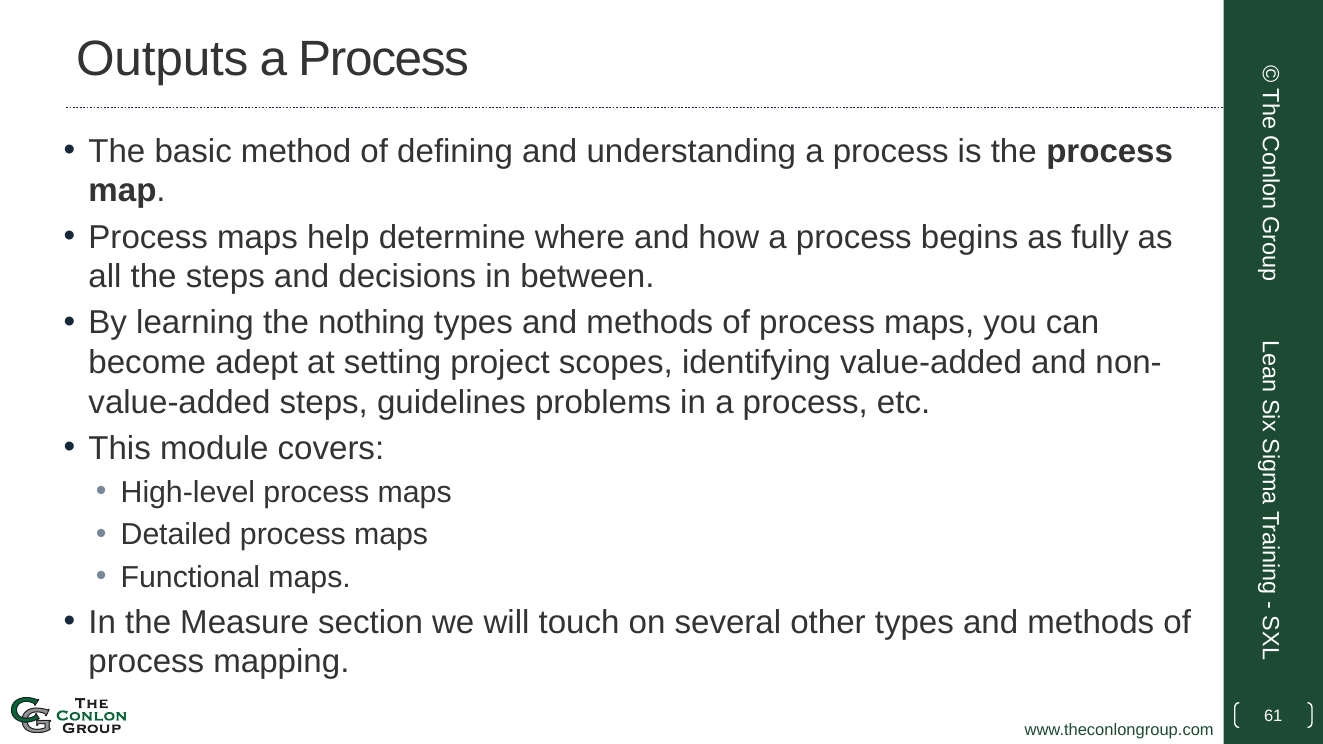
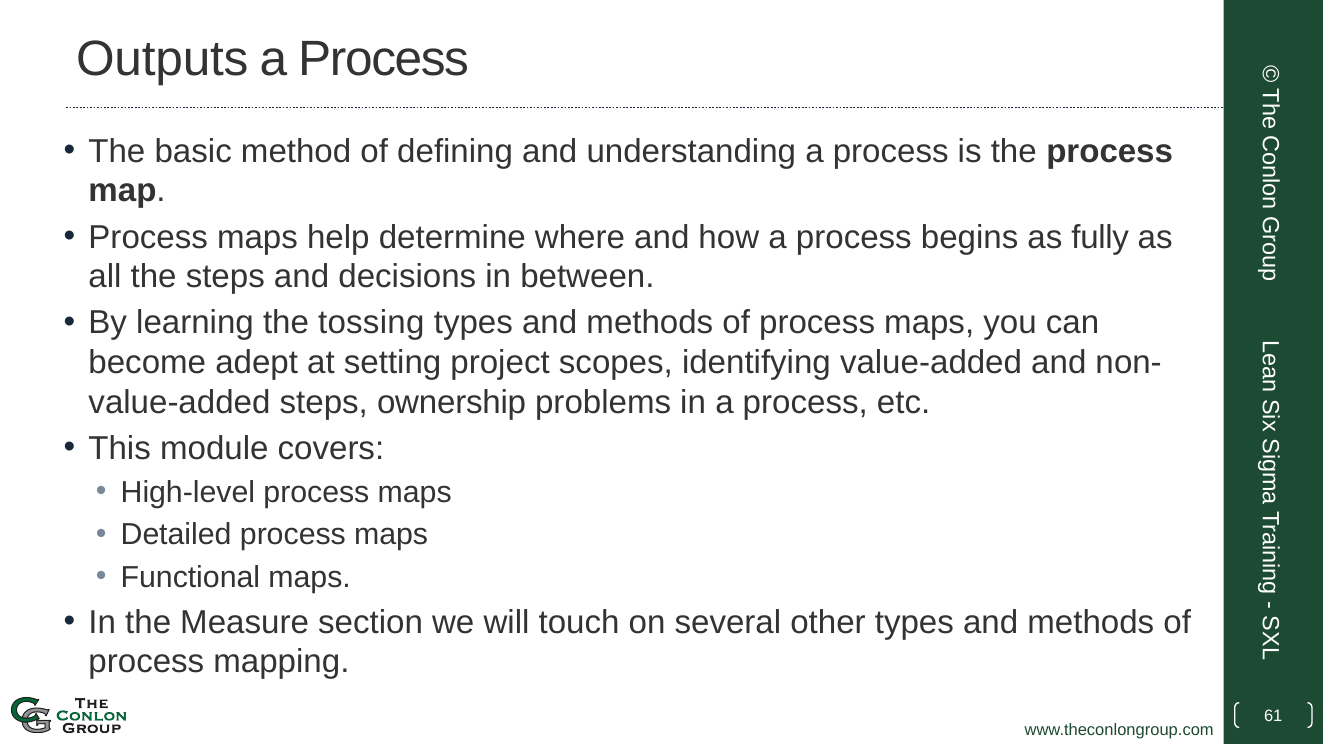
nothing: nothing -> tossing
guidelines: guidelines -> ownership
